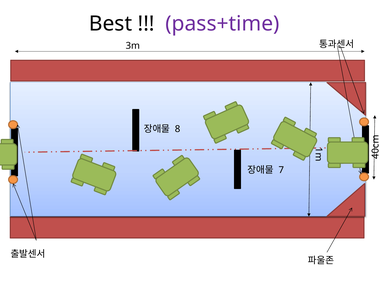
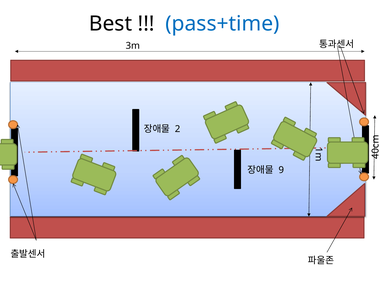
pass+time colour: purple -> blue
8: 8 -> 2
7: 7 -> 9
